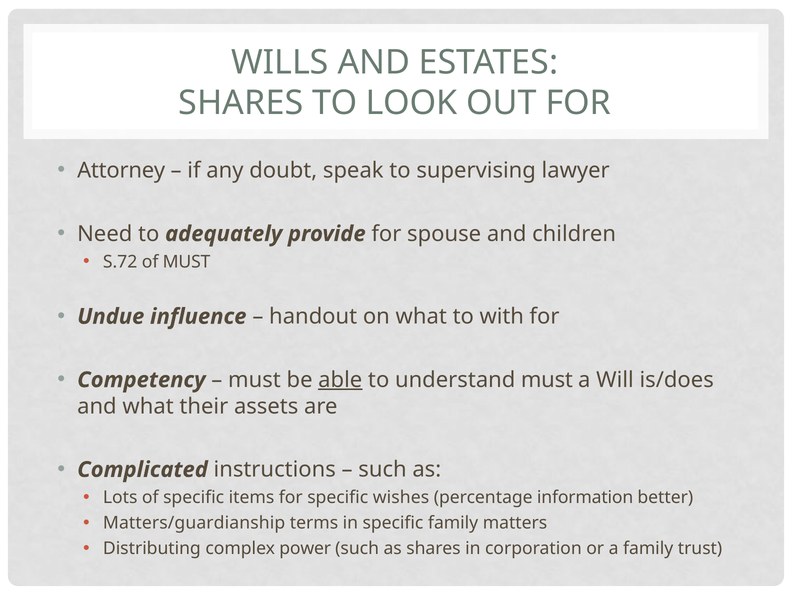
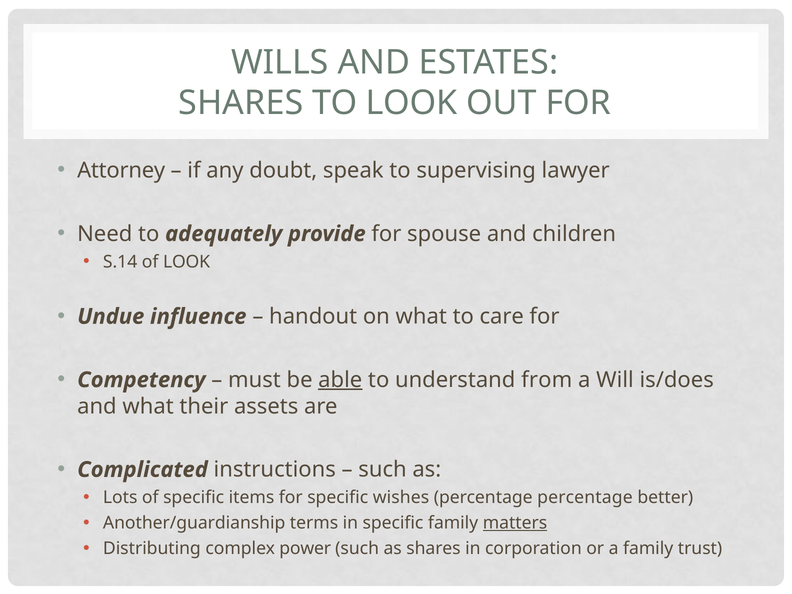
S.72: S.72 -> S.14
of MUST: MUST -> LOOK
with: with -> care
understand must: must -> from
percentage information: information -> percentage
Matters/guardianship: Matters/guardianship -> Another/guardianship
matters underline: none -> present
